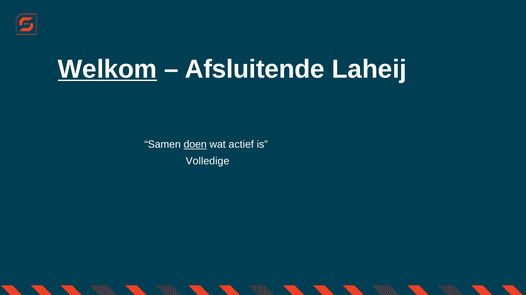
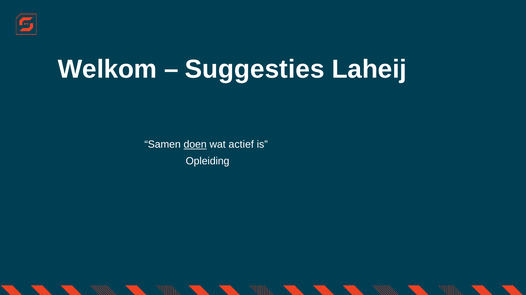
Welkom underline: present -> none
Afsluitende: Afsluitende -> Suggesties
Volledige: Volledige -> Opleiding
